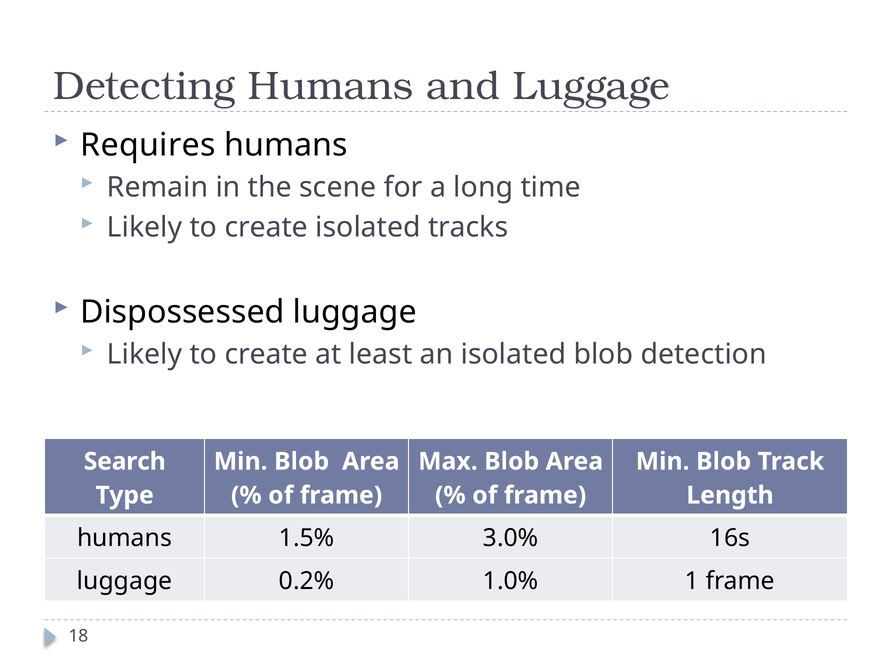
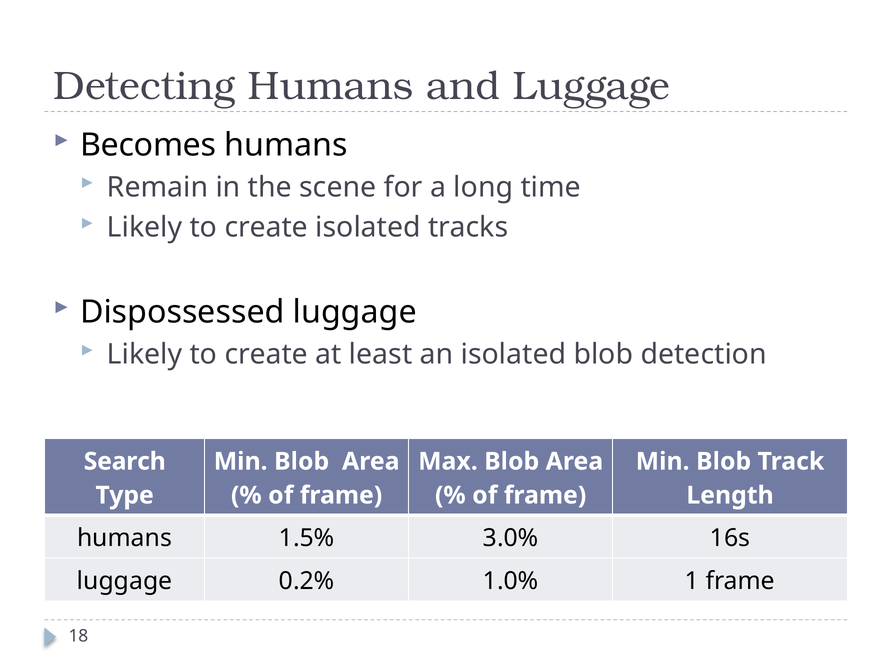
Requires: Requires -> Becomes
